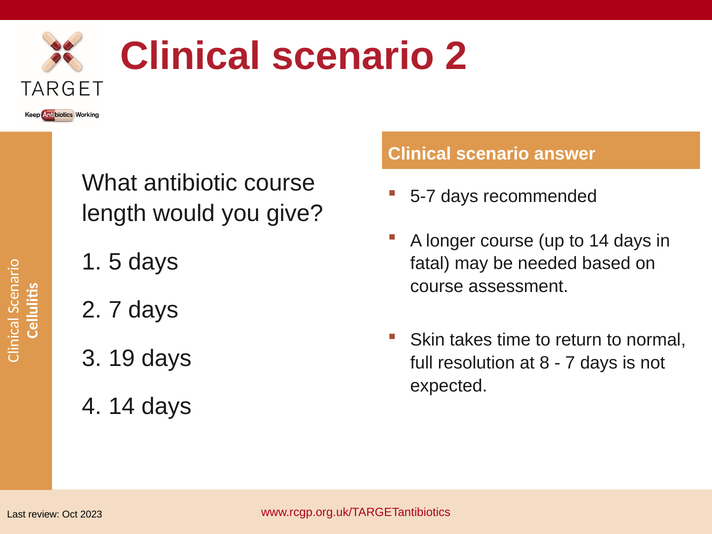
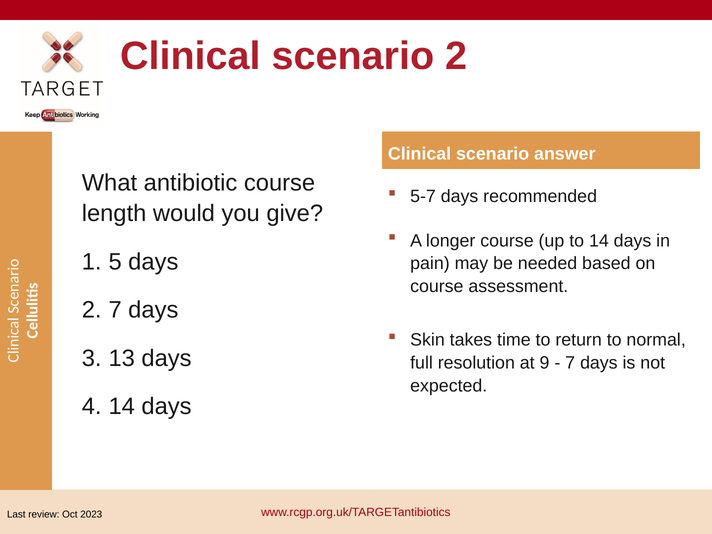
fatal: fatal -> pain
19: 19 -> 13
8: 8 -> 9
